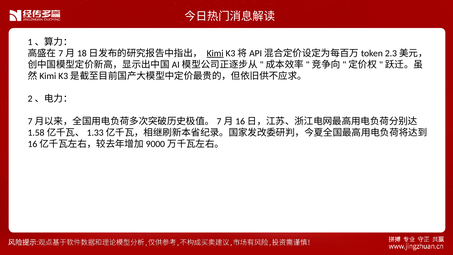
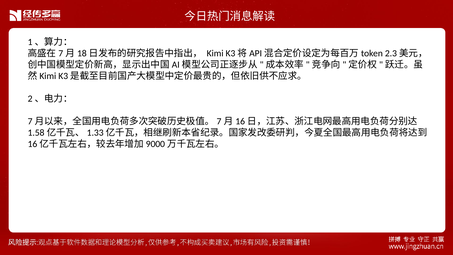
Kimi underline: present -> none
